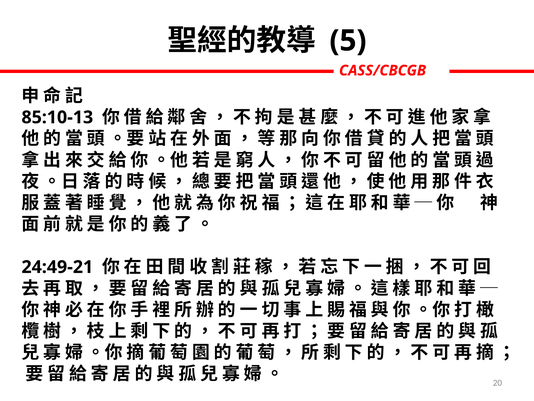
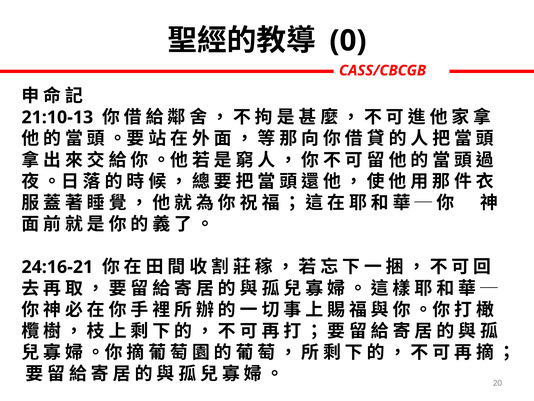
5: 5 -> 0
85:10-13: 85:10-13 -> 21:10-13
24:49-21: 24:49-21 -> 24:16-21
